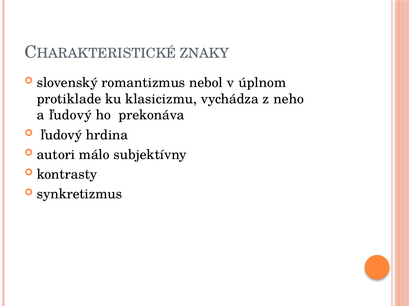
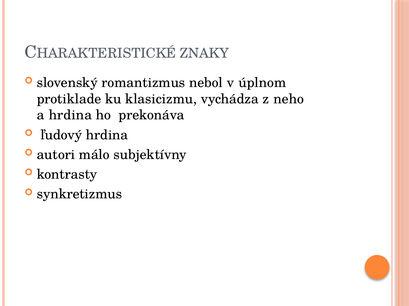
a ľudový: ľudový -> hrdina
